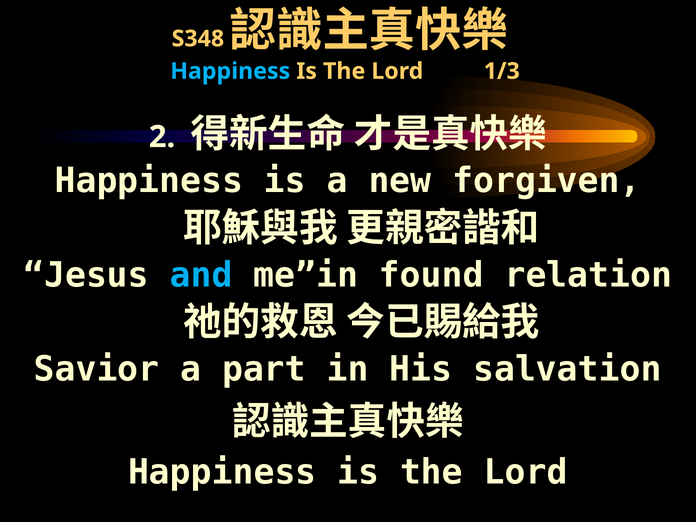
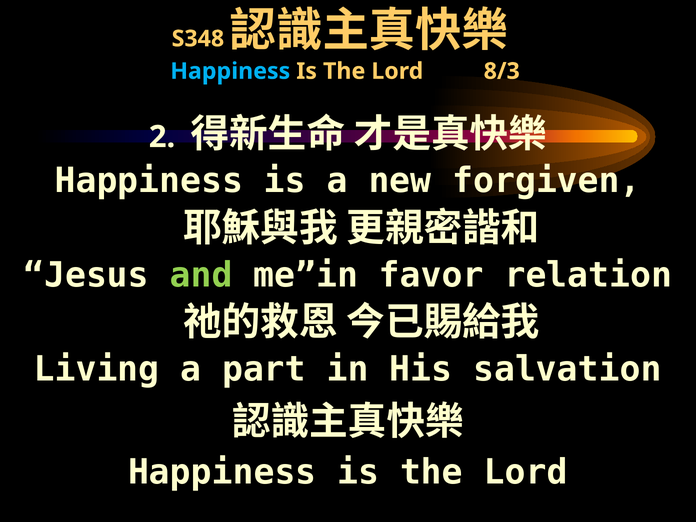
1/3: 1/3 -> 8/3
and colour: light blue -> light green
found: found -> favor
Savior: Savior -> Living
